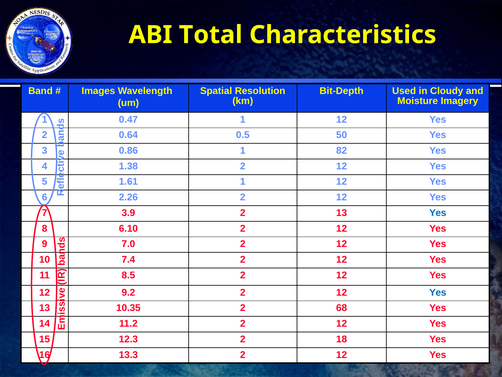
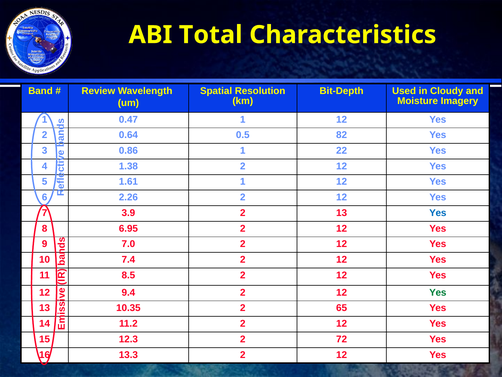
Images: Images -> Review
50: 50 -> 82
82: 82 -> 22
6.10: 6.10 -> 6.95
9.2: 9.2 -> 9.4
Yes at (438, 292) colour: blue -> green
68: 68 -> 65
18: 18 -> 72
